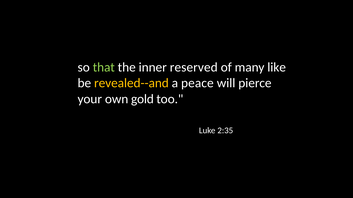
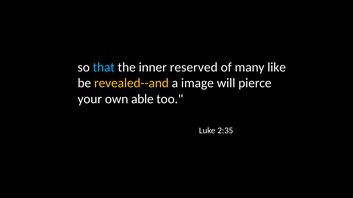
that colour: light green -> light blue
peace: peace -> image
gold: gold -> able
